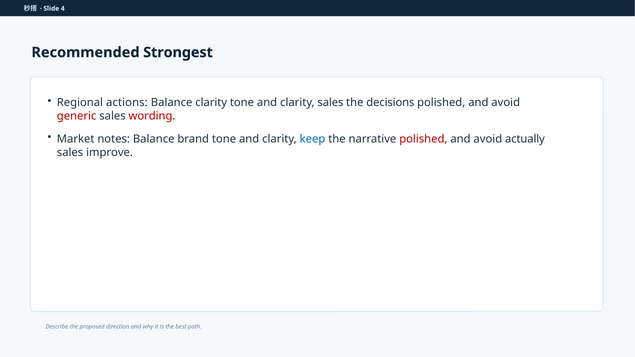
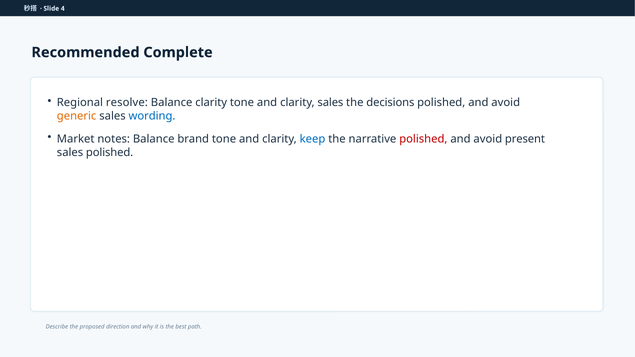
Strongest: Strongest -> Complete
actions: actions -> resolve
generic colour: red -> orange
wording colour: red -> blue
actually: actually -> present
sales improve: improve -> polished
